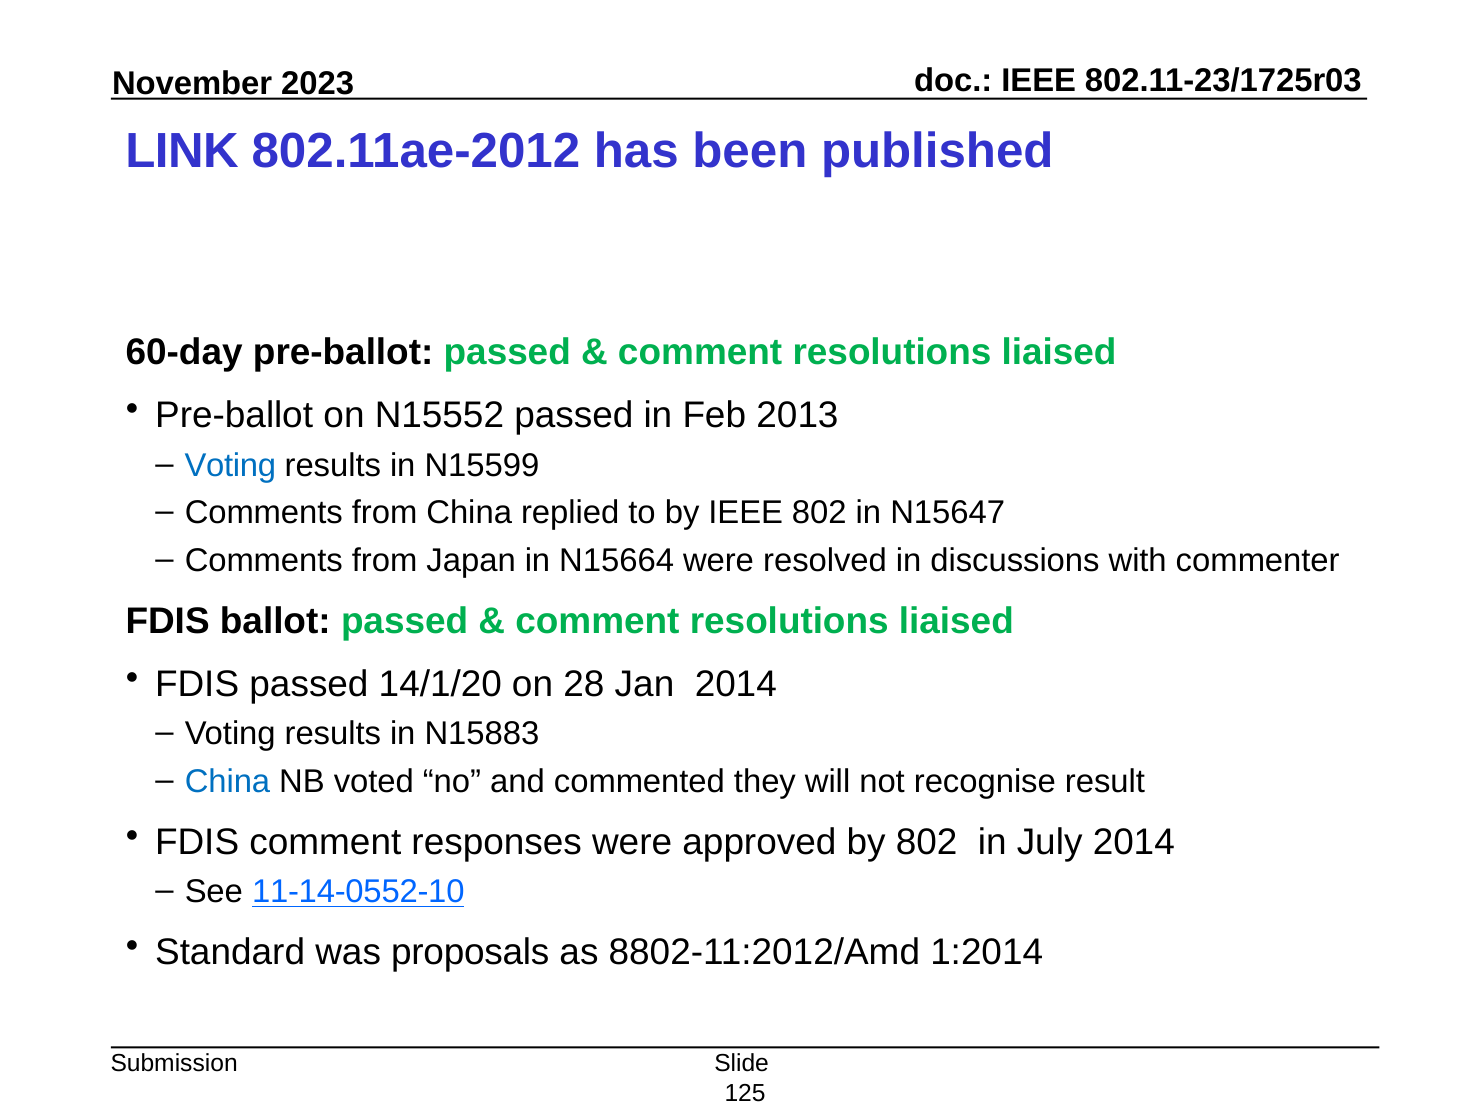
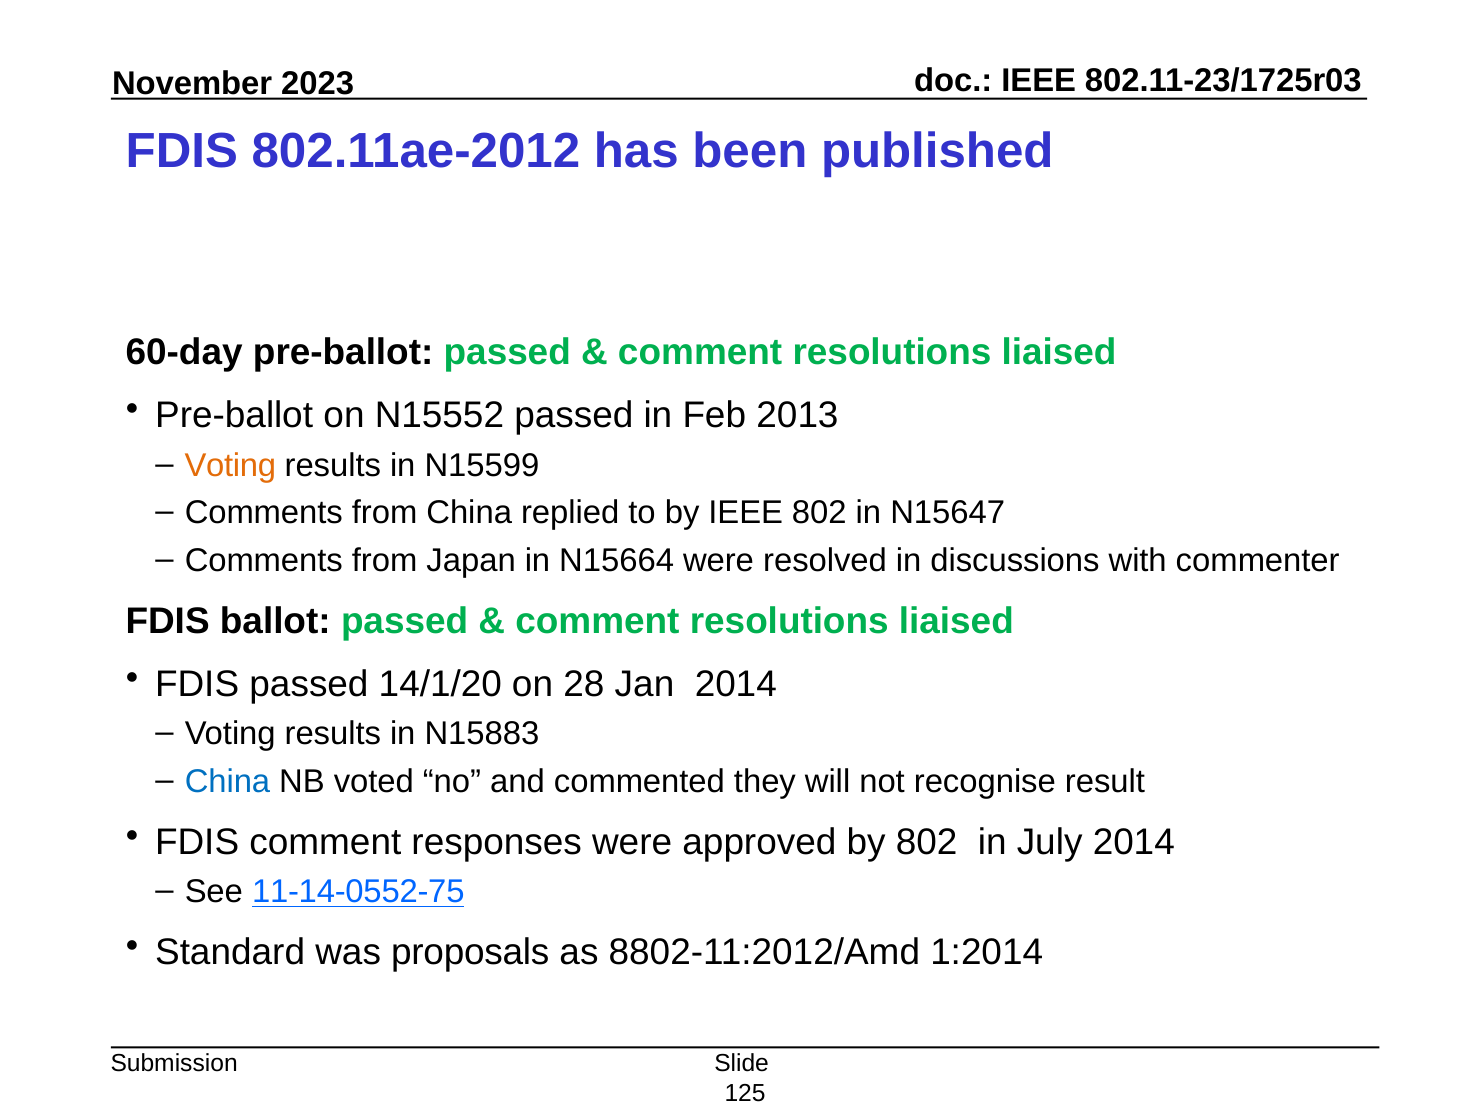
LINK at (182, 151): LINK -> FDIS
Voting at (230, 465) colour: blue -> orange
11-14-0552-10: 11-14-0552-10 -> 11-14-0552-75
